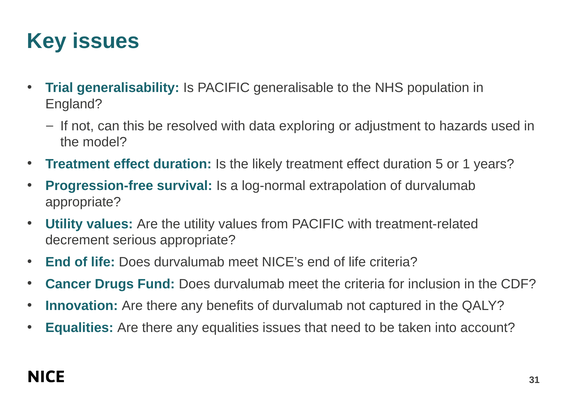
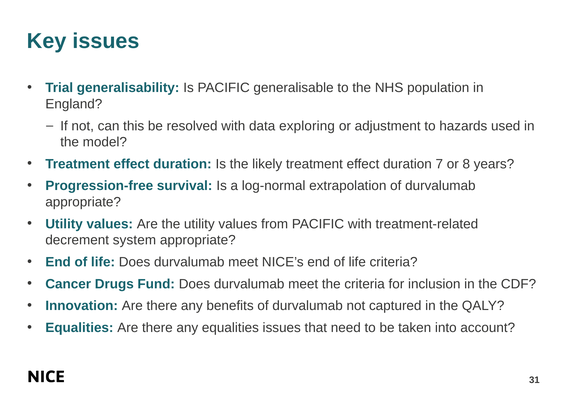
5: 5 -> 7
1: 1 -> 8
serious: serious -> system
